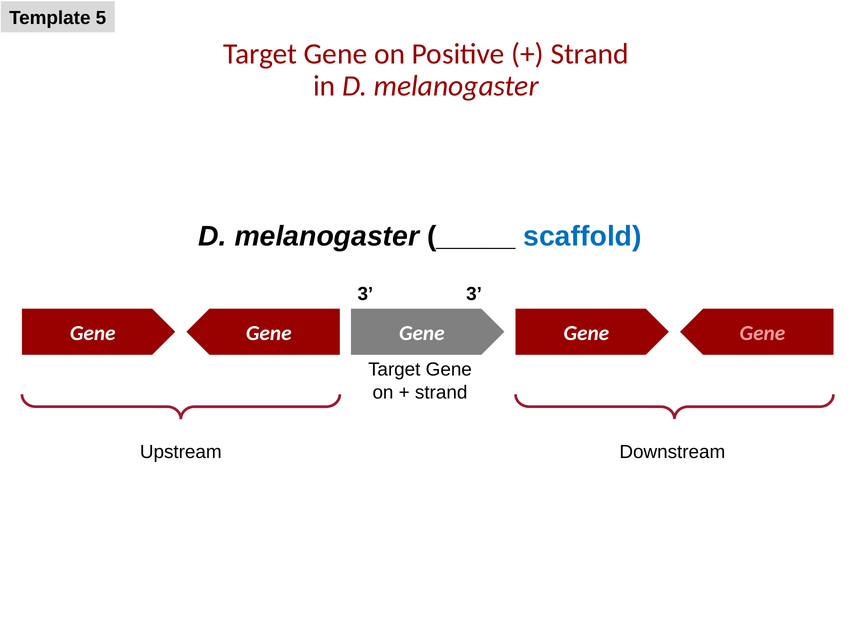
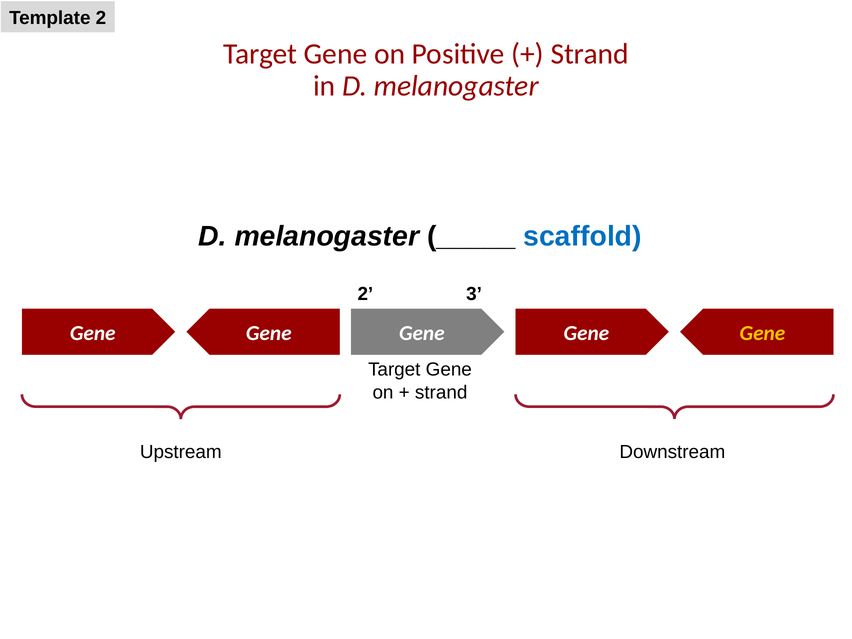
Template 5: 5 -> 2
3 at (365, 294): 3 -> 2
Gene at (762, 333) colour: pink -> yellow
